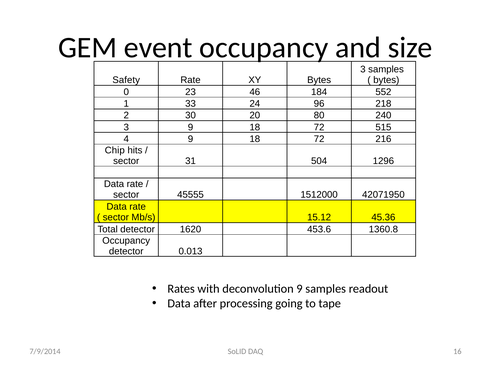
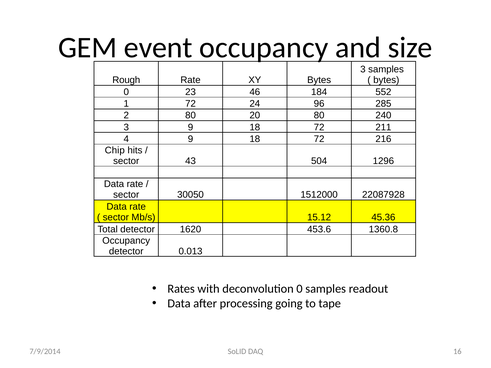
Safety: Safety -> Rough
1 33: 33 -> 72
218: 218 -> 285
2 30: 30 -> 80
515: 515 -> 211
31: 31 -> 43
45555: 45555 -> 30050
42071950: 42071950 -> 22087928
deconvolution 9: 9 -> 0
